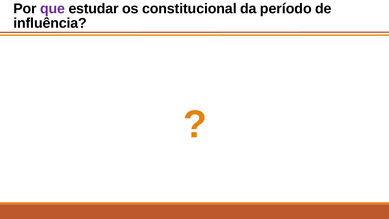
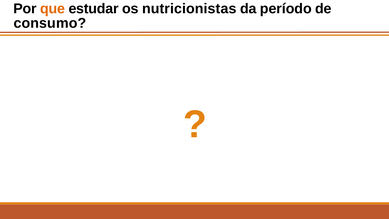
que colour: purple -> orange
constitucional: constitucional -> nutricionistas
influência: influência -> consumo
